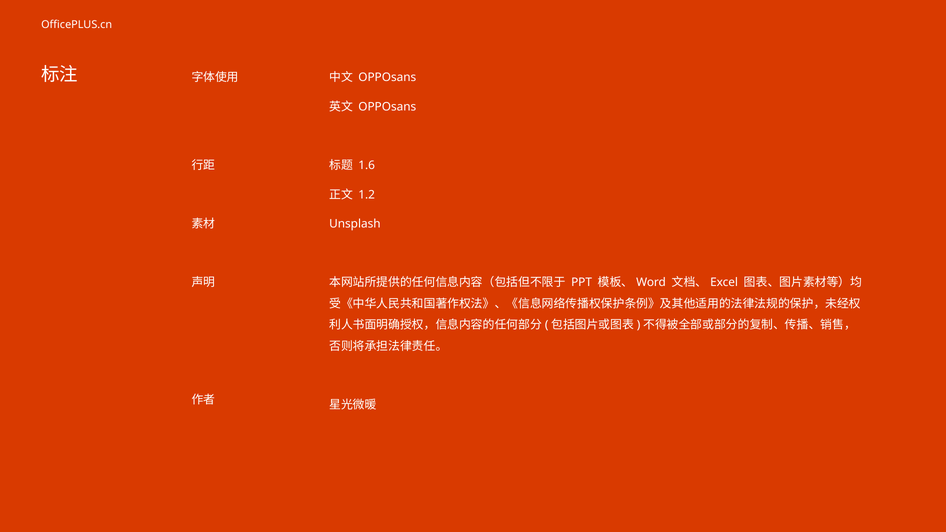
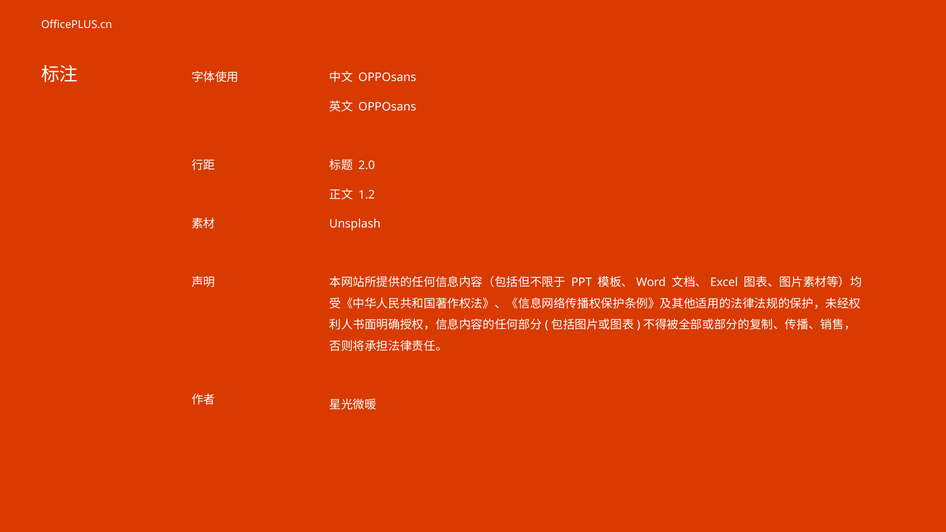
1.6: 1.6 -> 2.0
